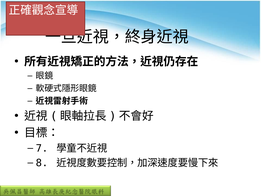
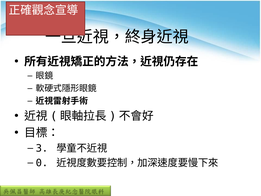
7: 7 -> 3
8: 8 -> 0
